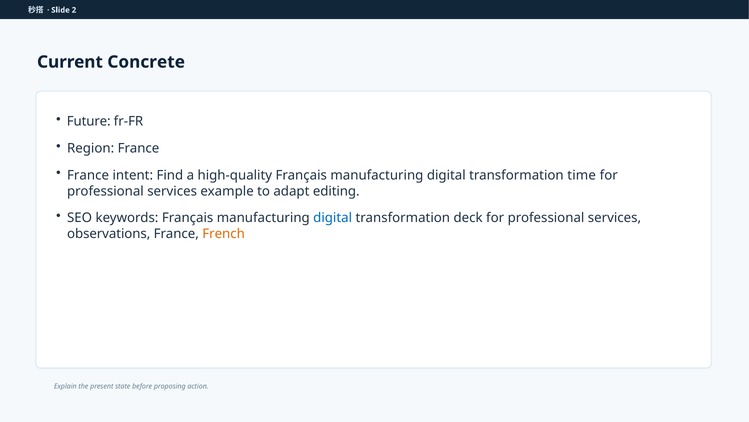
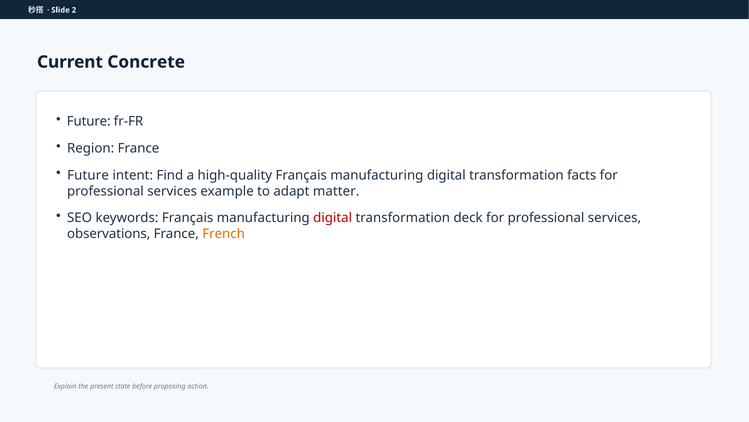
France at (88, 175): France -> Future
time: time -> facts
editing: editing -> matter
digital at (333, 218) colour: blue -> red
